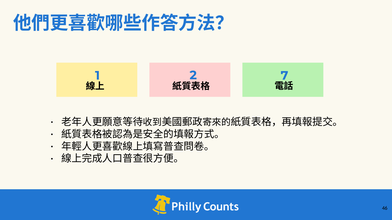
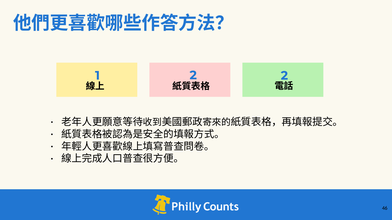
2 7: 7 -> 2
